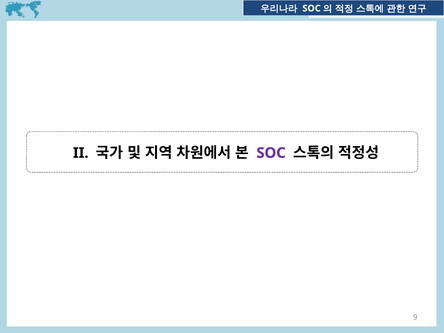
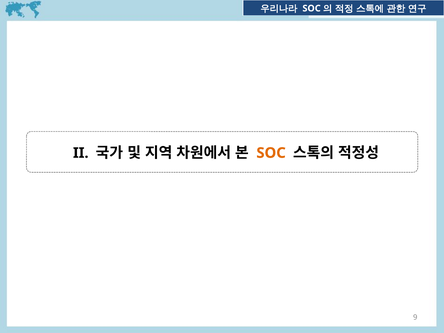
SOC at (271, 153) colour: purple -> orange
